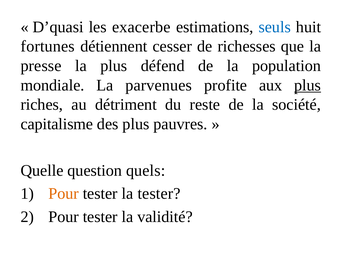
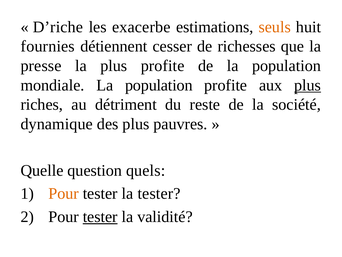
D’quasi: D’quasi -> D’riche
seuls colour: blue -> orange
fortunes: fortunes -> fournies
plus défend: défend -> profite
mondiale La parvenues: parvenues -> population
capitalisme: capitalisme -> dynamique
tester at (100, 216) underline: none -> present
